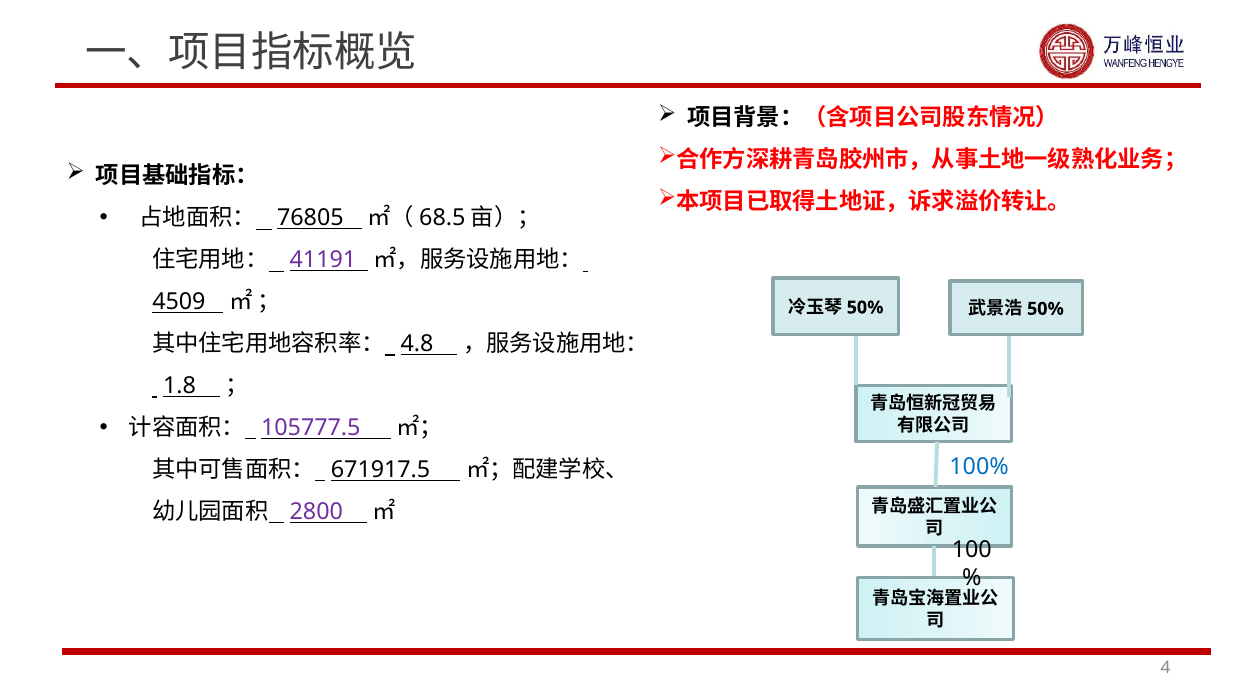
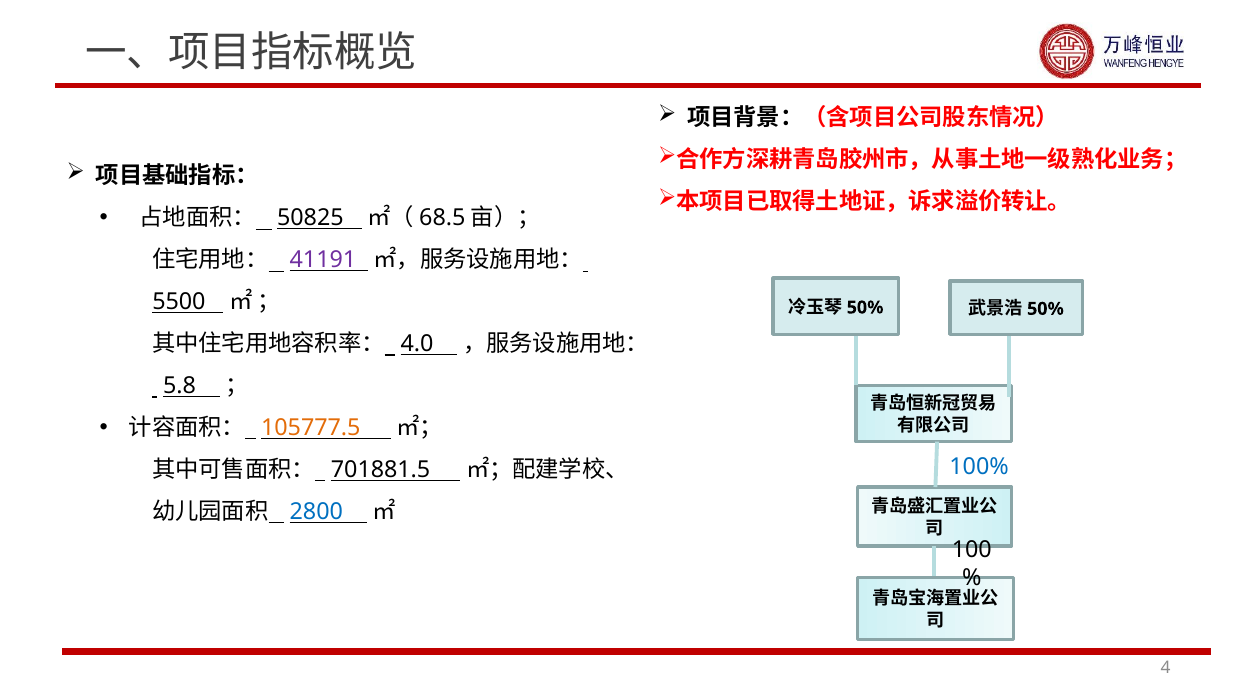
76805: 76805 -> 50825
4509: 4509 -> 5500
4.8: 4.8 -> 4.0
1.8: 1.8 -> 5.8
105777.5 colour: purple -> orange
671917.5: 671917.5 -> 701881.5
2800 colour: purple -> blue
